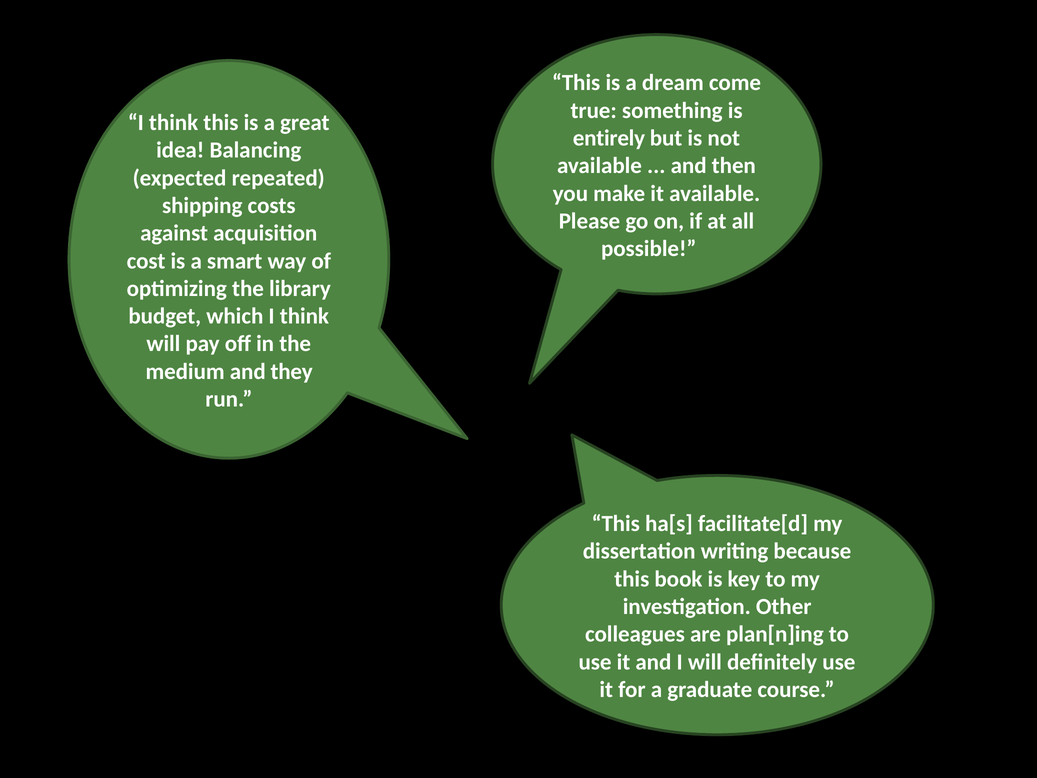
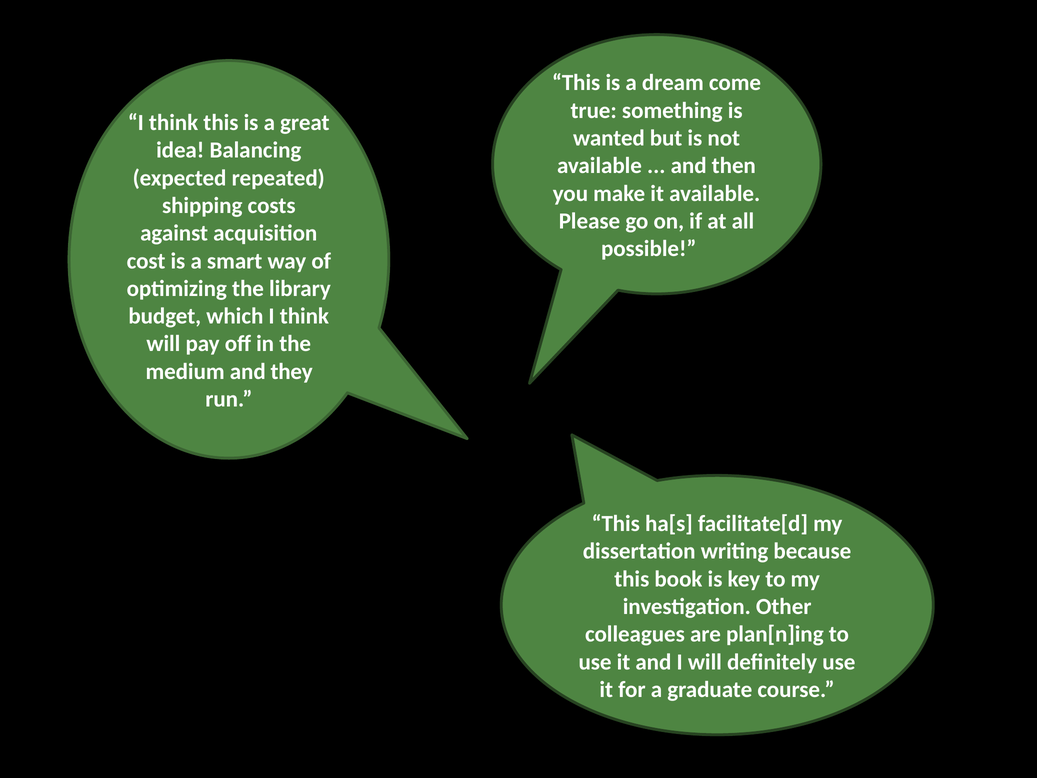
entirely: entirely -> wanted
